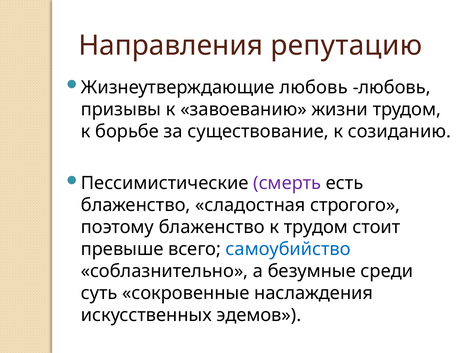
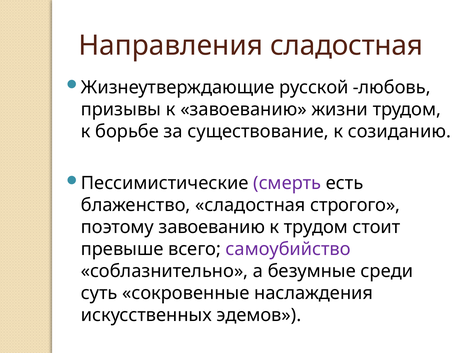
Направления репутацию: репутацию -> сладостная
Жизнеутверждающие любовь: любовь -> русской
поэтому блаженство: блаженство -> завоеванию
самоубийство colour: blue -> purple
